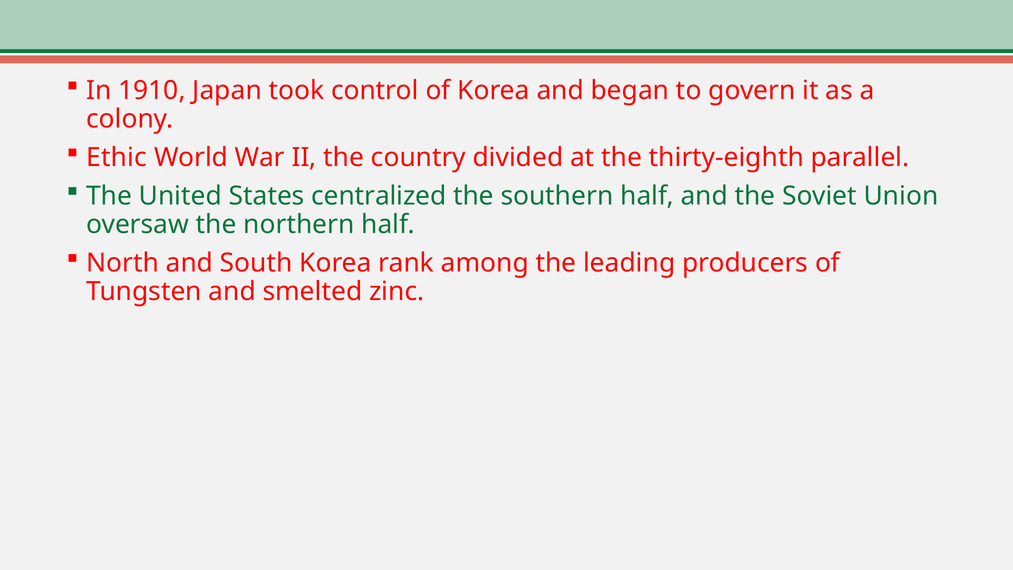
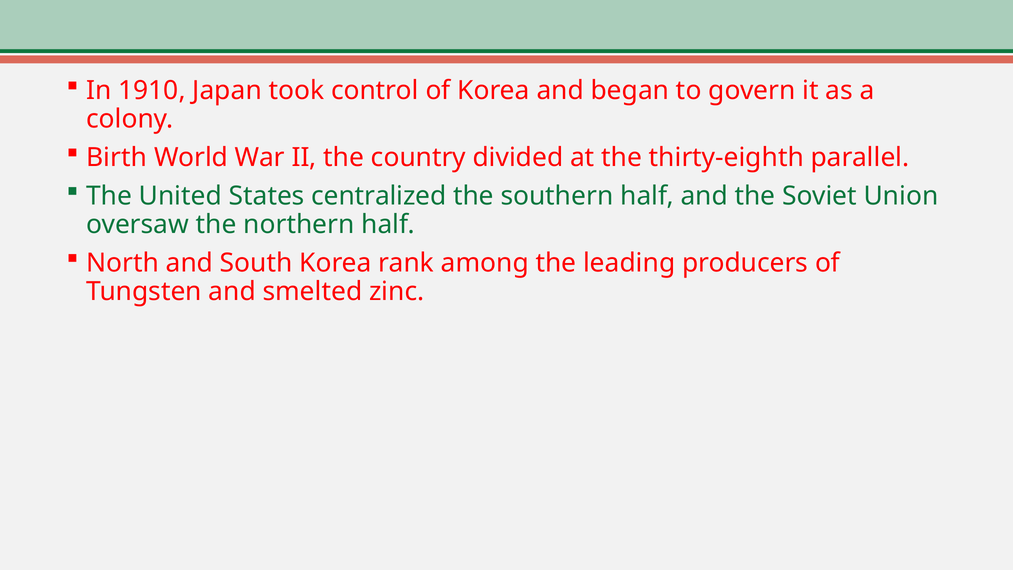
Ethic: Ethic -> Birth
